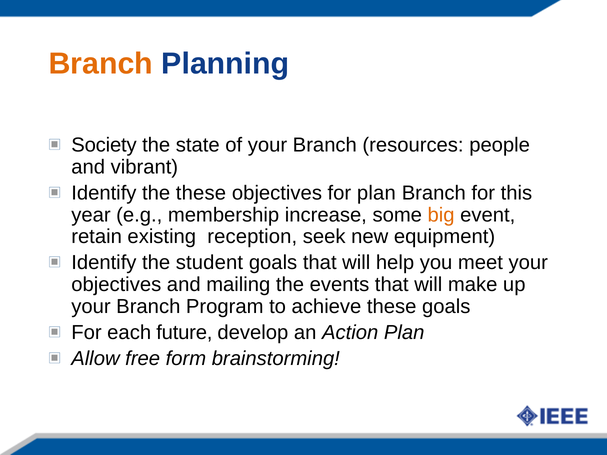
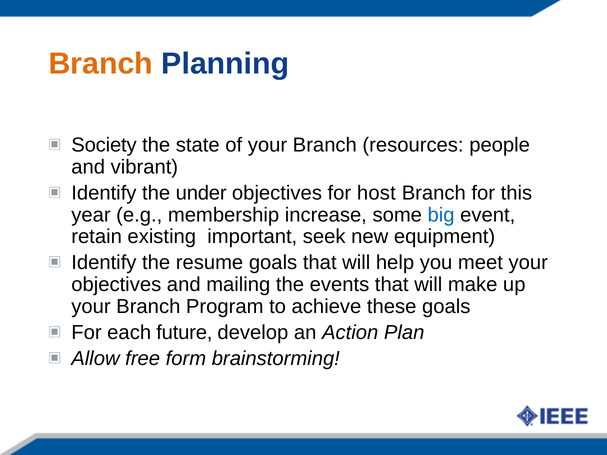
the these: these -> under
for plan: plan -> host
big colour: orange -> blue
reception: reception -> important
student: student -> resume
